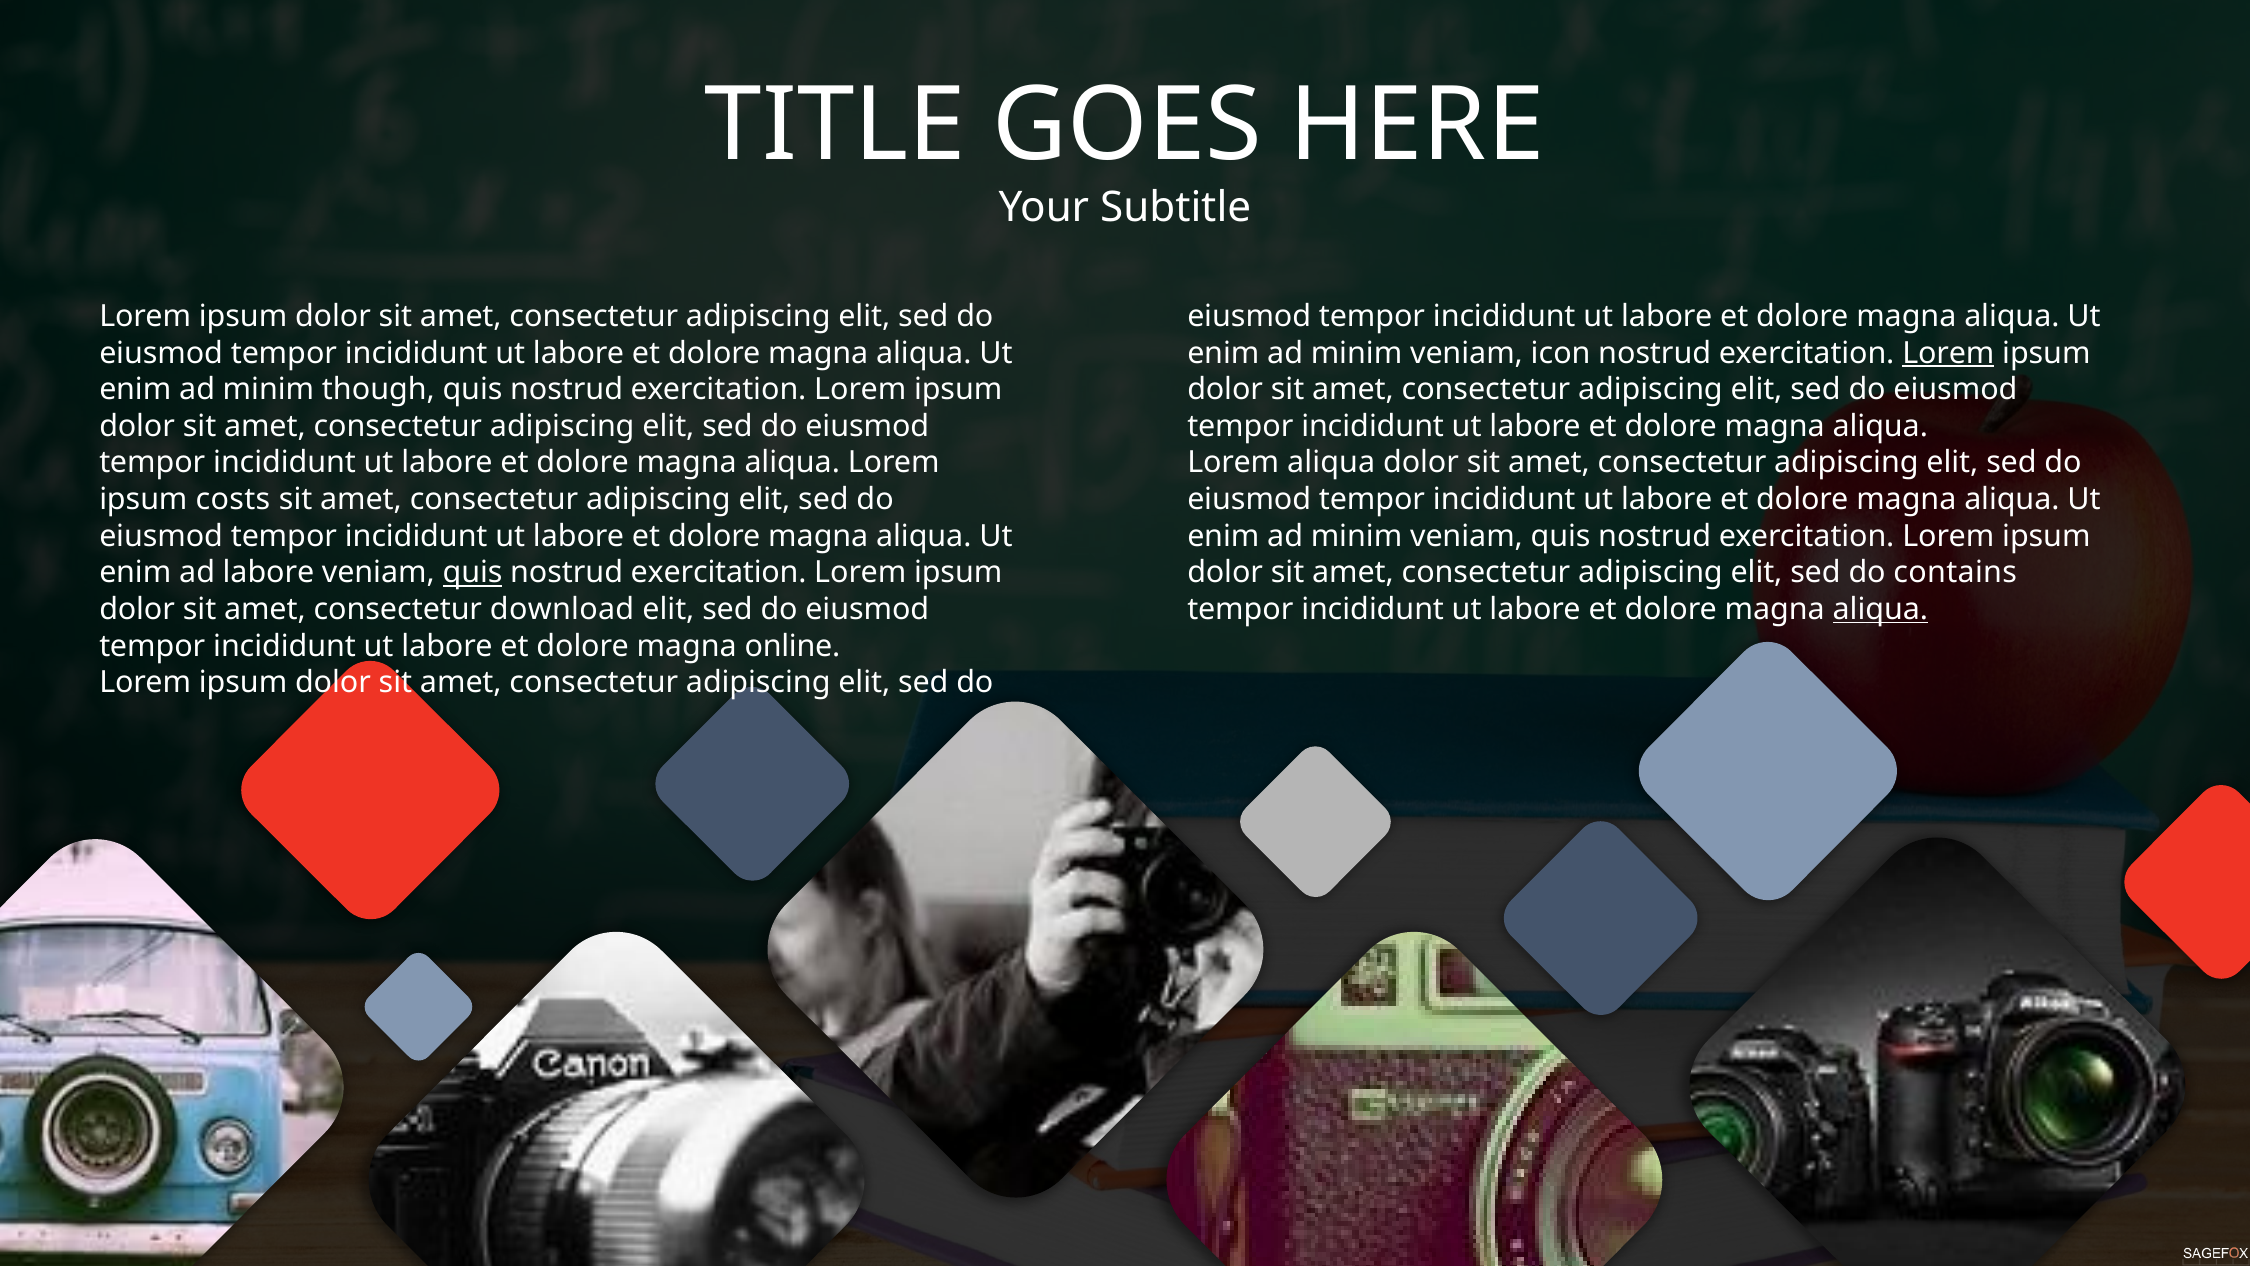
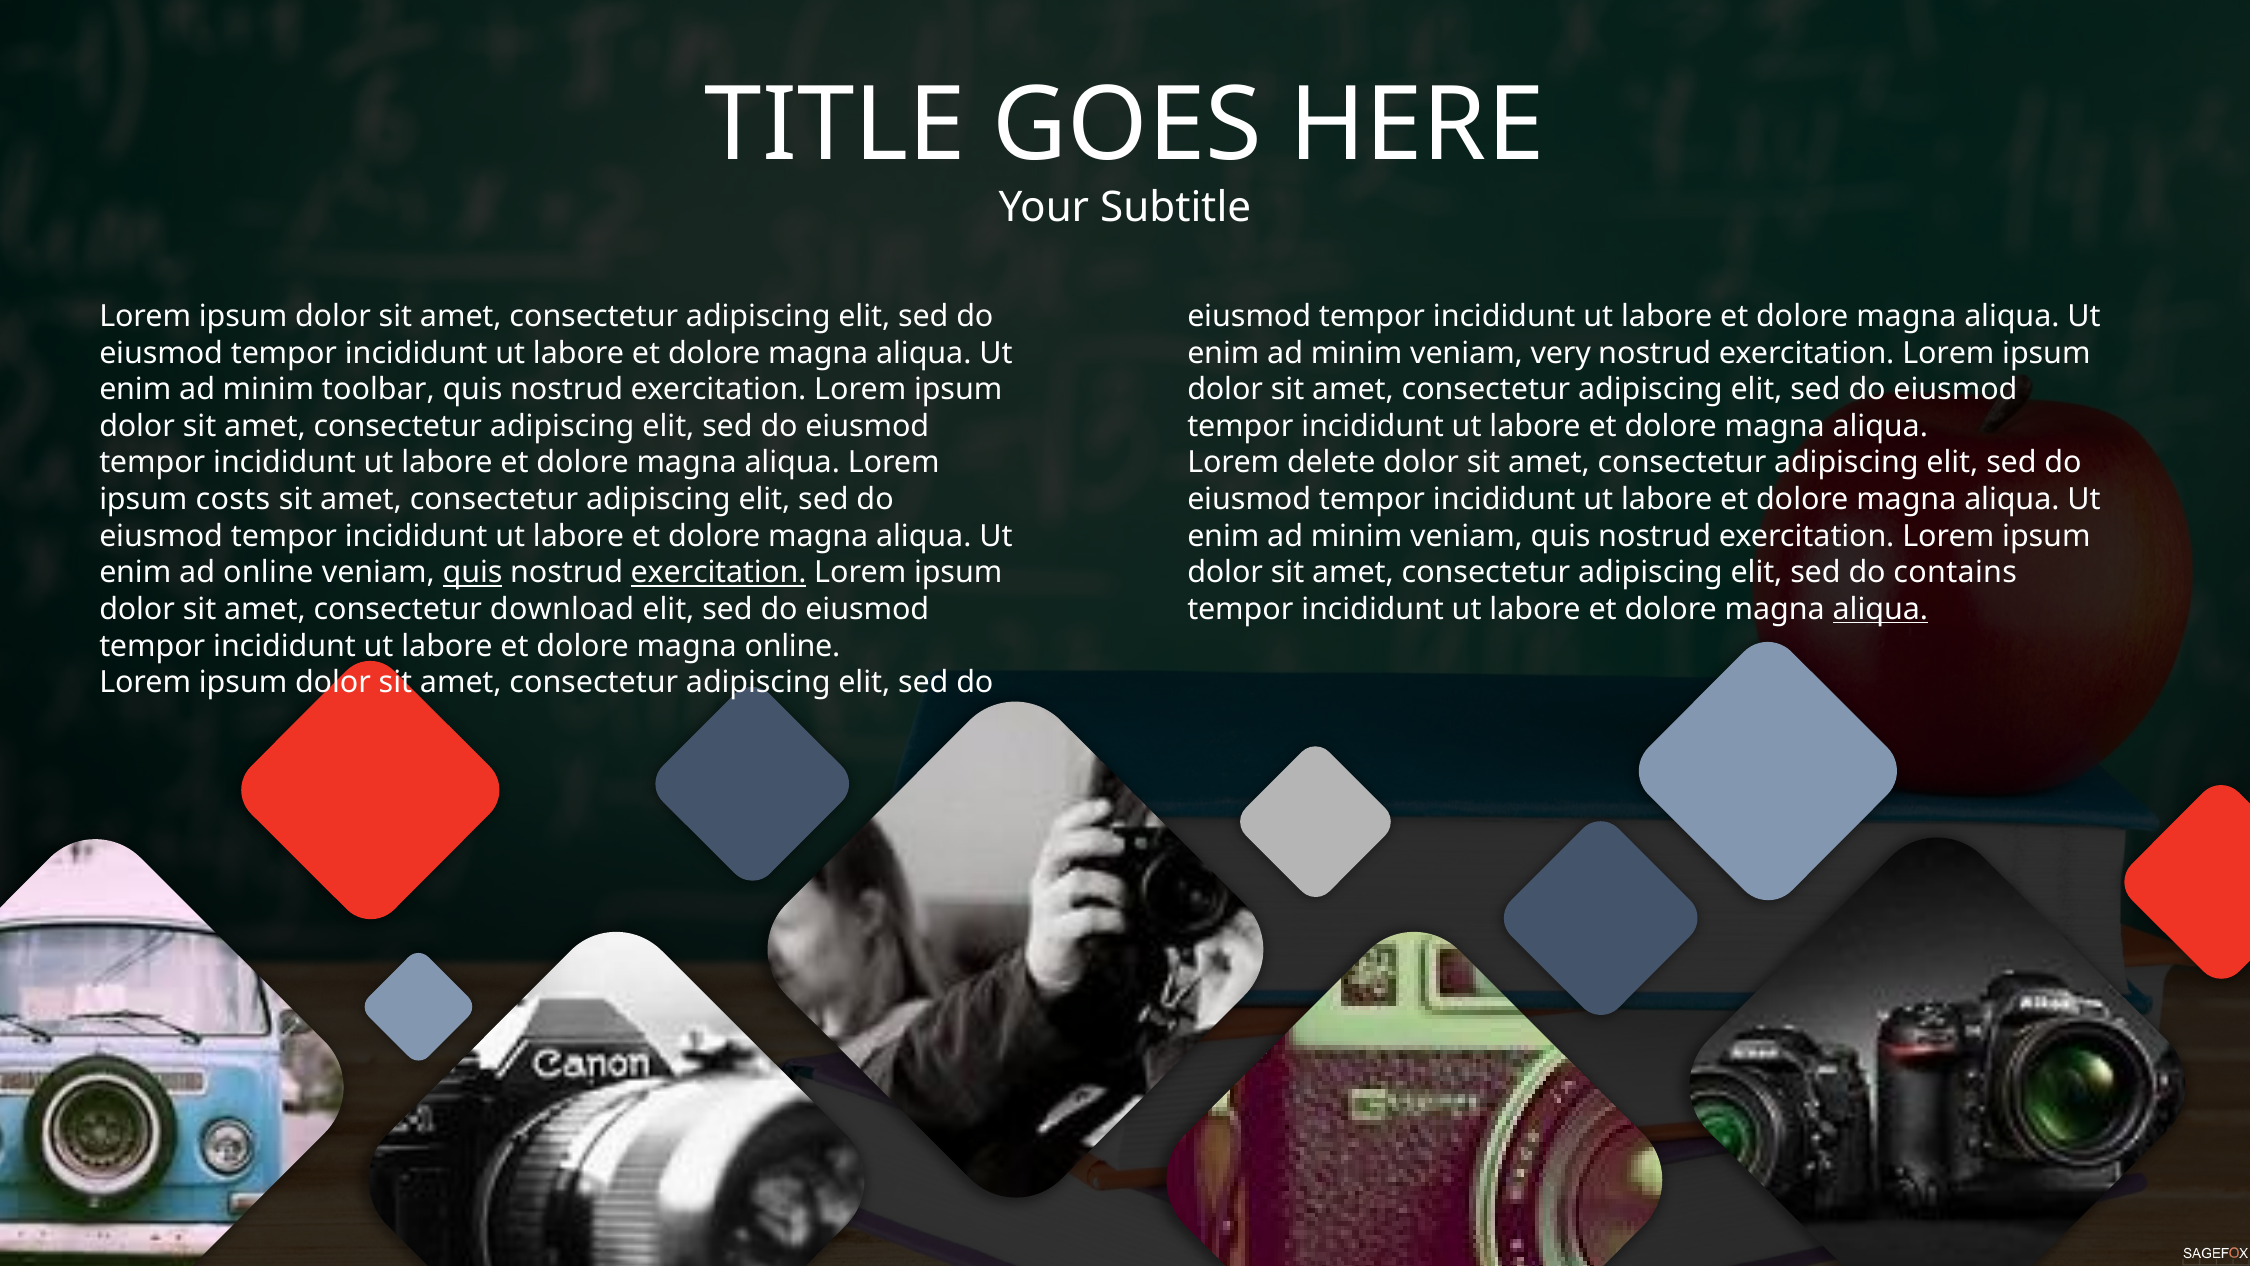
icon: icon -> very
Lorem at (1948, 353) underline: present -> none
though: though -> toolbar
Lorem aliqua: aliqua -> delete
ad labore: labore -> online
exercitation at (719, 573) underline: none -> present
